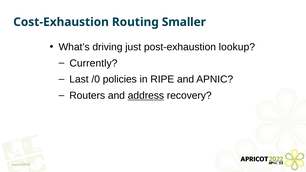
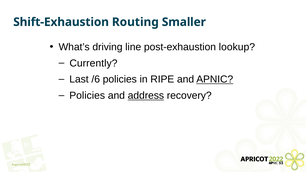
Cost-Exhaustion: Cost-Exhaustion -> Shift-Exhaustion
just: just -> line
/0: /0 -> /6
APNIC underline: none -> present
Routers at (87, 96): Routers -> Policies
